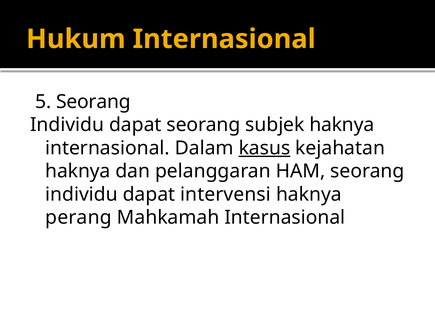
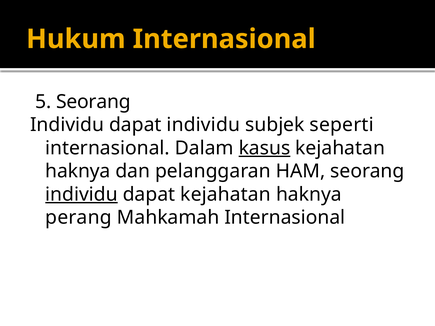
dapat seorang: seorang -> individu
subjek haknya: haknya -> seperti
individu at (81, 195) underline: none -> present
dapat intervensi: intervensi -> kejahatan
